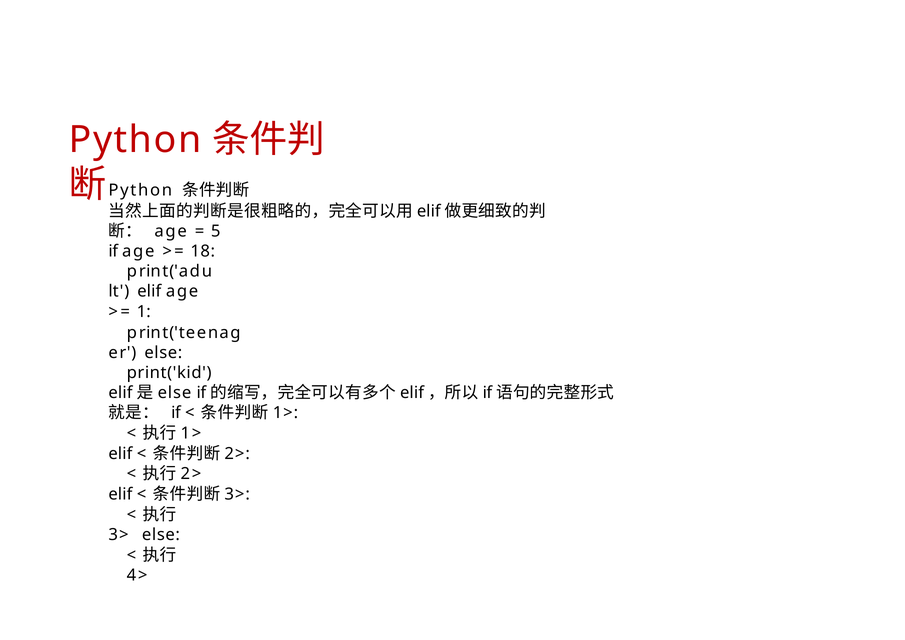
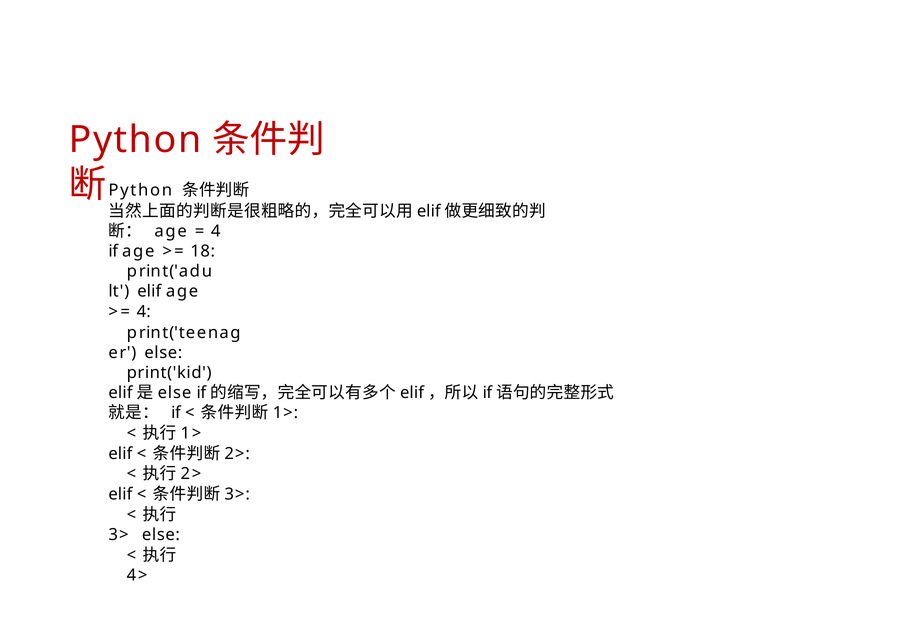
5 at (216, 232): 5 -> 4
1 at (144, 312): 1 -> 4
